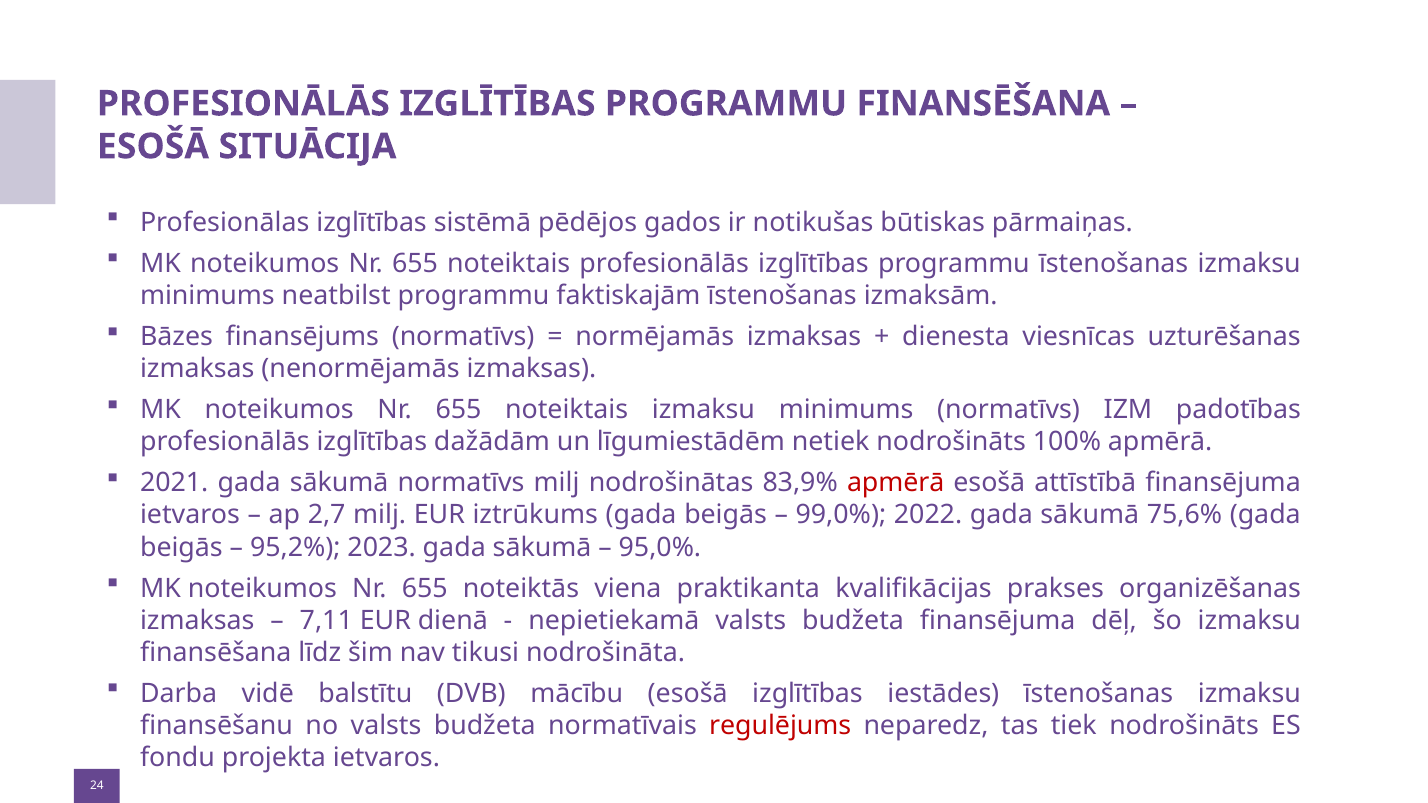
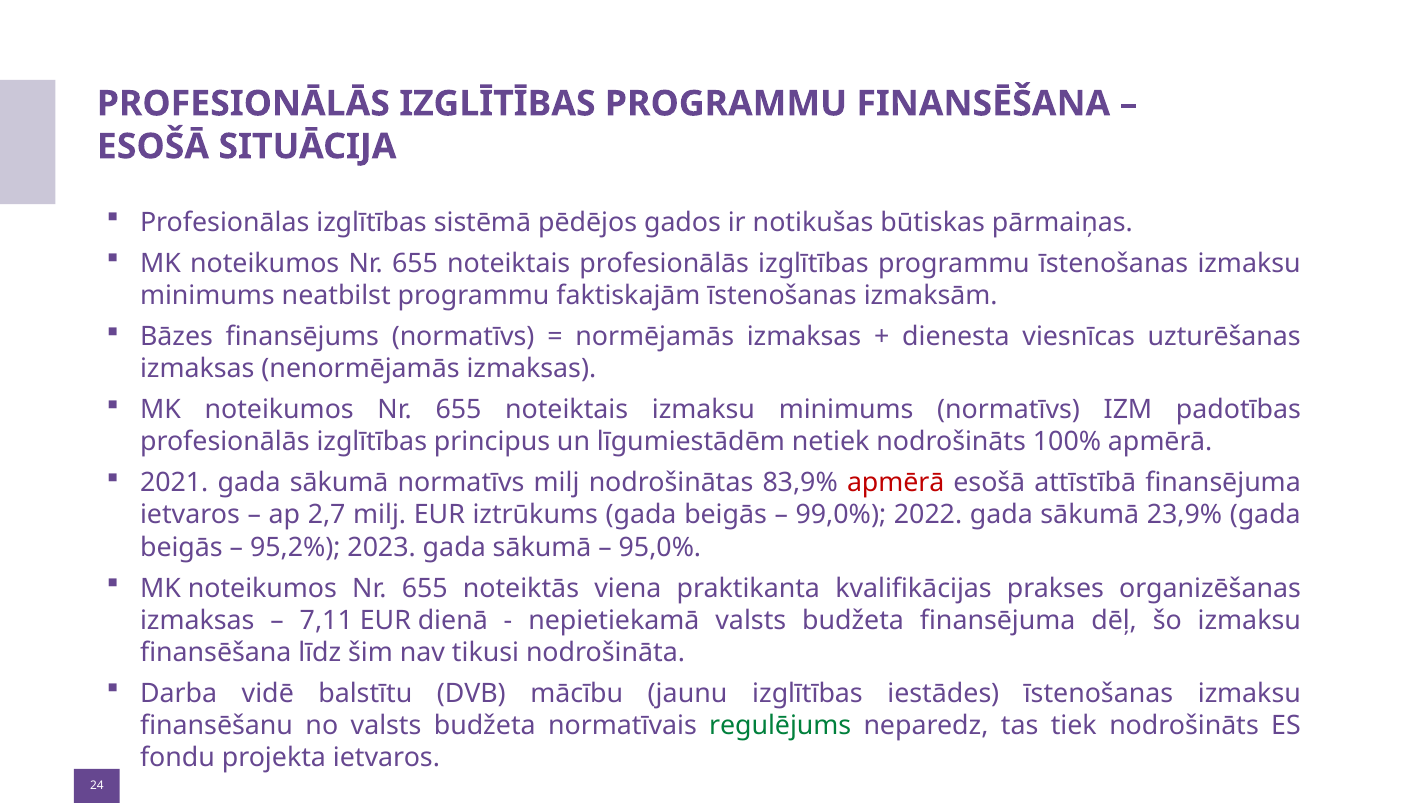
dažādām: dažādām -> principus
75,6%: 75,6% -> 23,9%
mācību esošā: esošā -> jaunu
regulējums colour: red -> green
